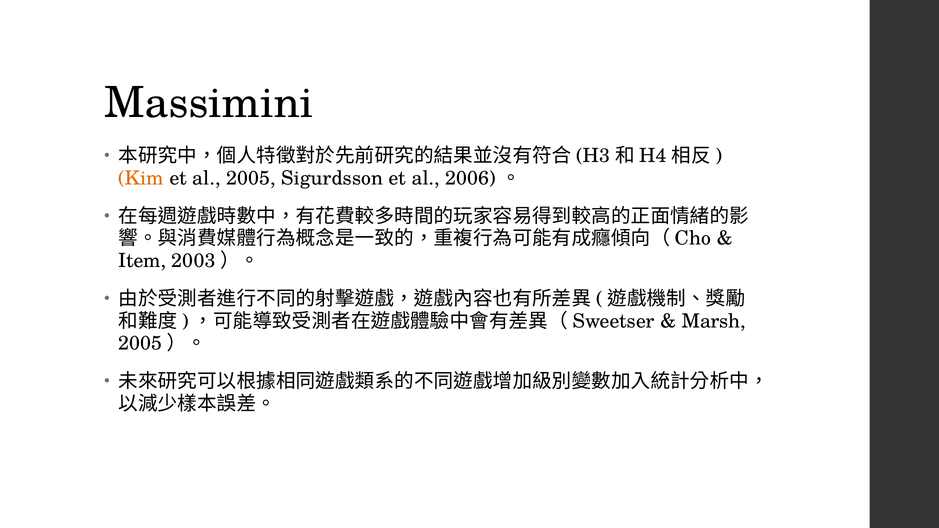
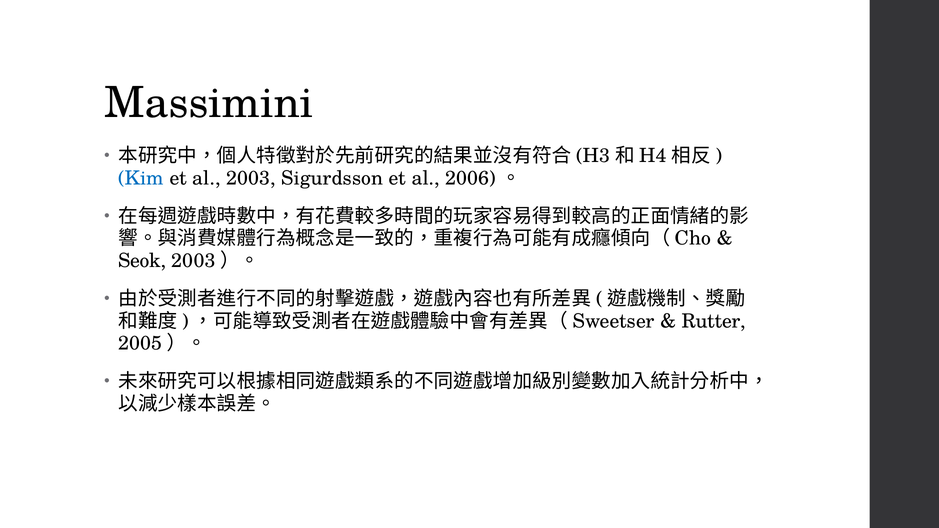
Kim colour: orange -> blue
2005: 2005 -> 2003
Item: Item -> Seok
Marsh: Marsh -> Rutter
